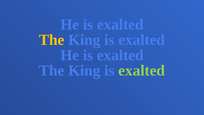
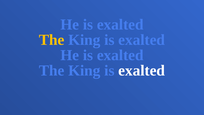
exalted at (142, 70) colour: light green -> white
